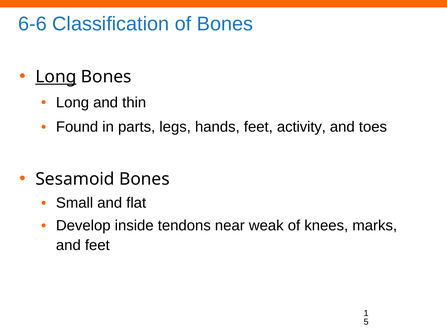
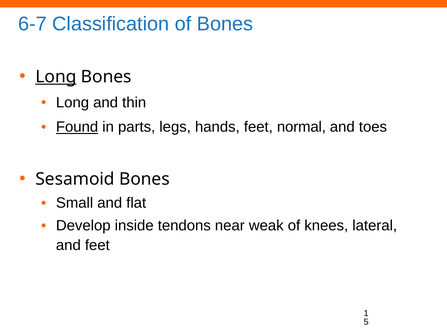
6-6: 6-6 -> 6-7
Found underline: none -> present
activity: activity -> normal
marks: marks -> lateral
